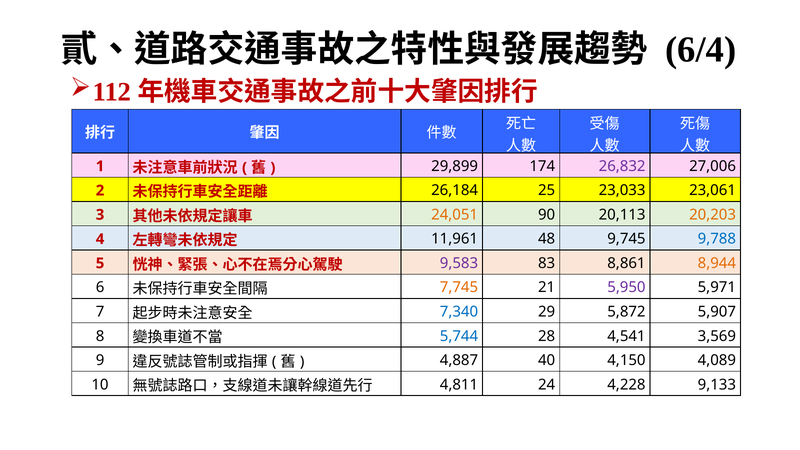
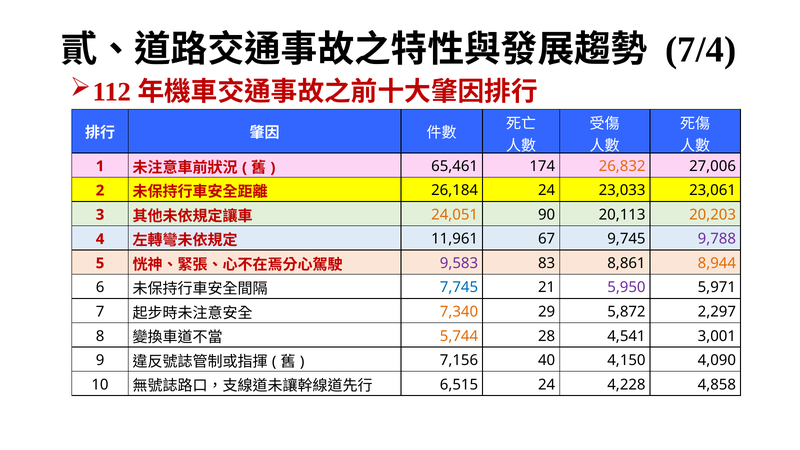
6/4: 6/4 -> 7/4
29,899: 29,899 -> 65,461
26,832 colour: purple -> orange
26,184 25: 25 -> 24
48: 48 -> 67
9,788 colour: blue -> purple
7,745 colour: orange -> blue
7,340 colour: blue -> orange
5,907: 5,907 -> 2,297
5,744 colour: blue -> orange
3,569: 3,569 -> 3,001
4,887: 4,887 -> 7,156
4,089: 4,089 -> 4,090
4,811: 4,811 -> 6,515
9,133: 9,133 -> 4,858
